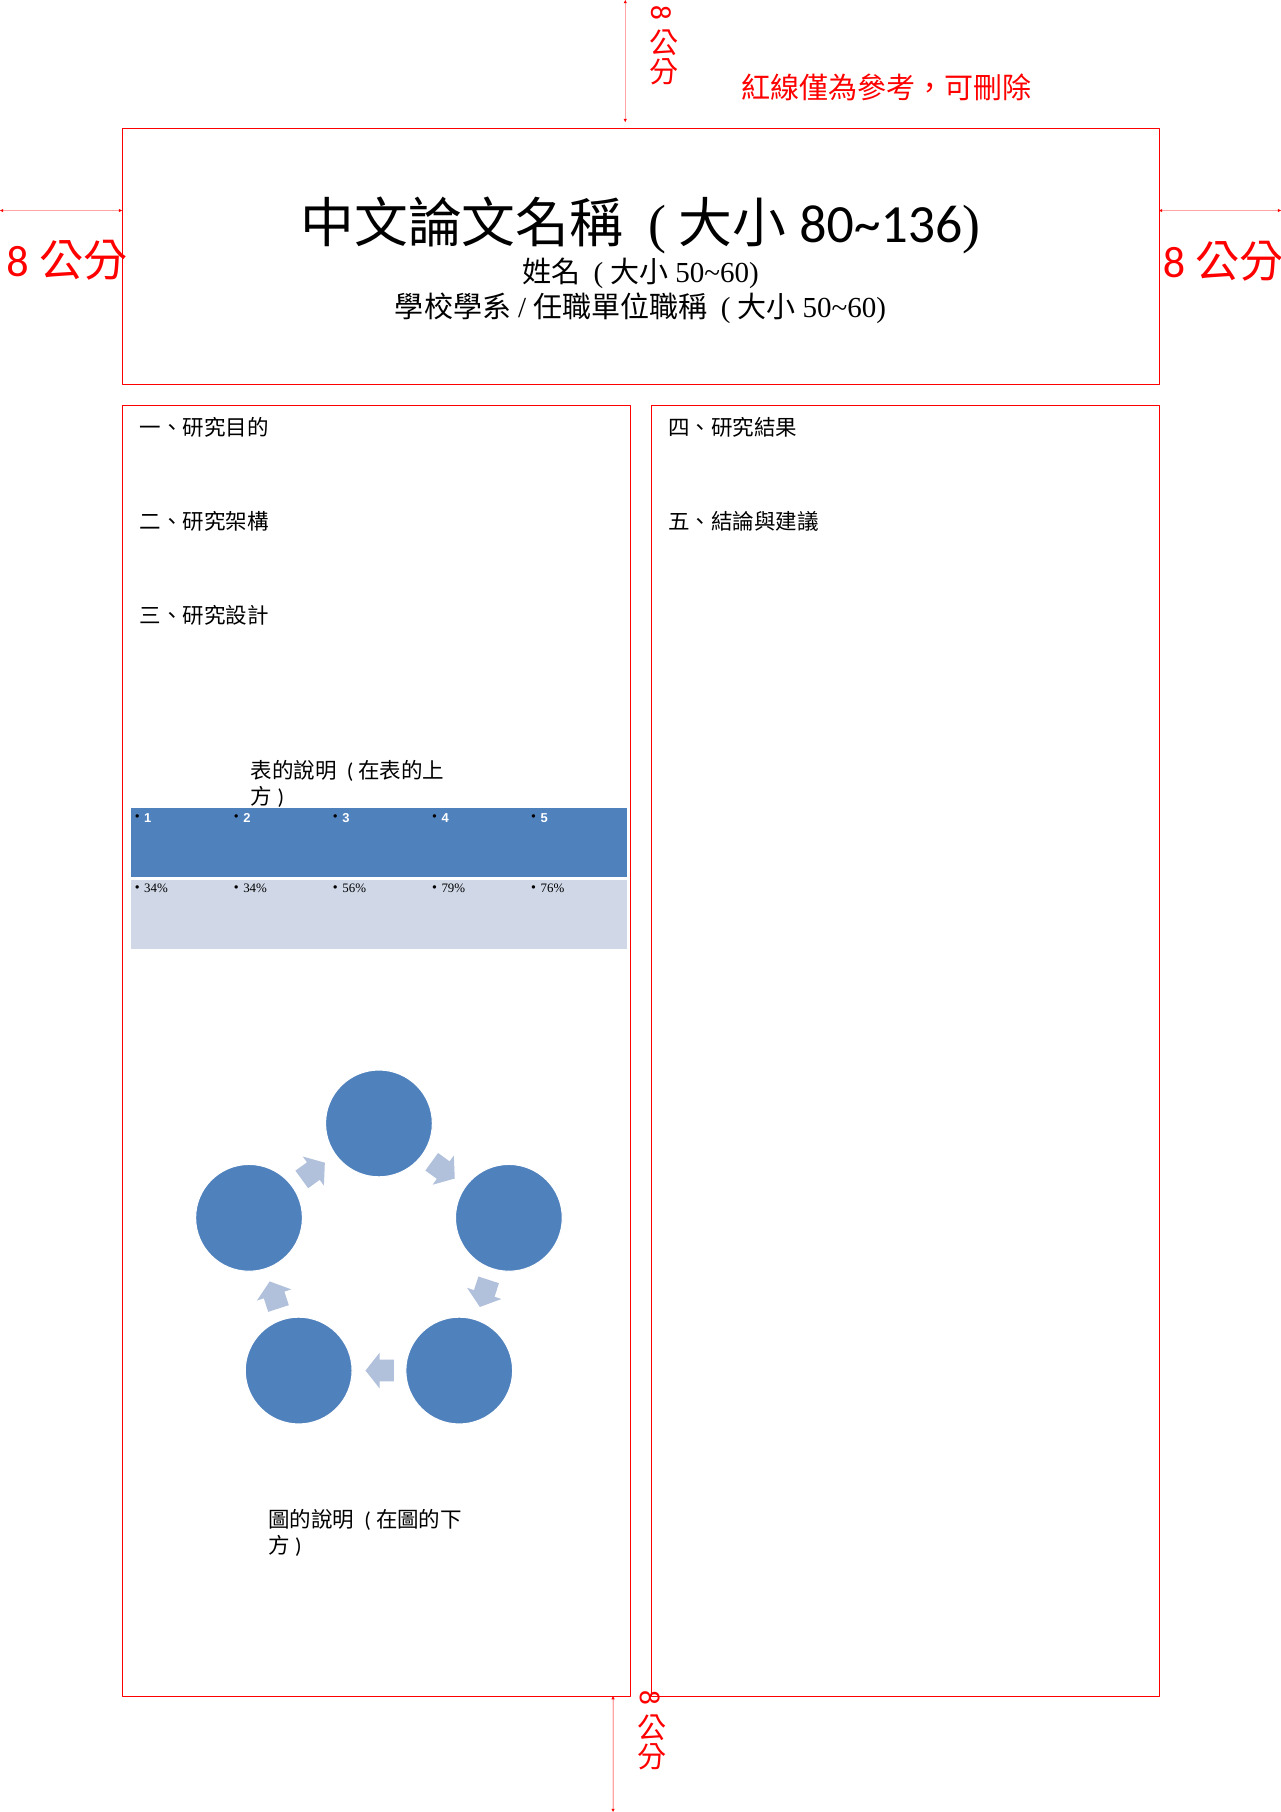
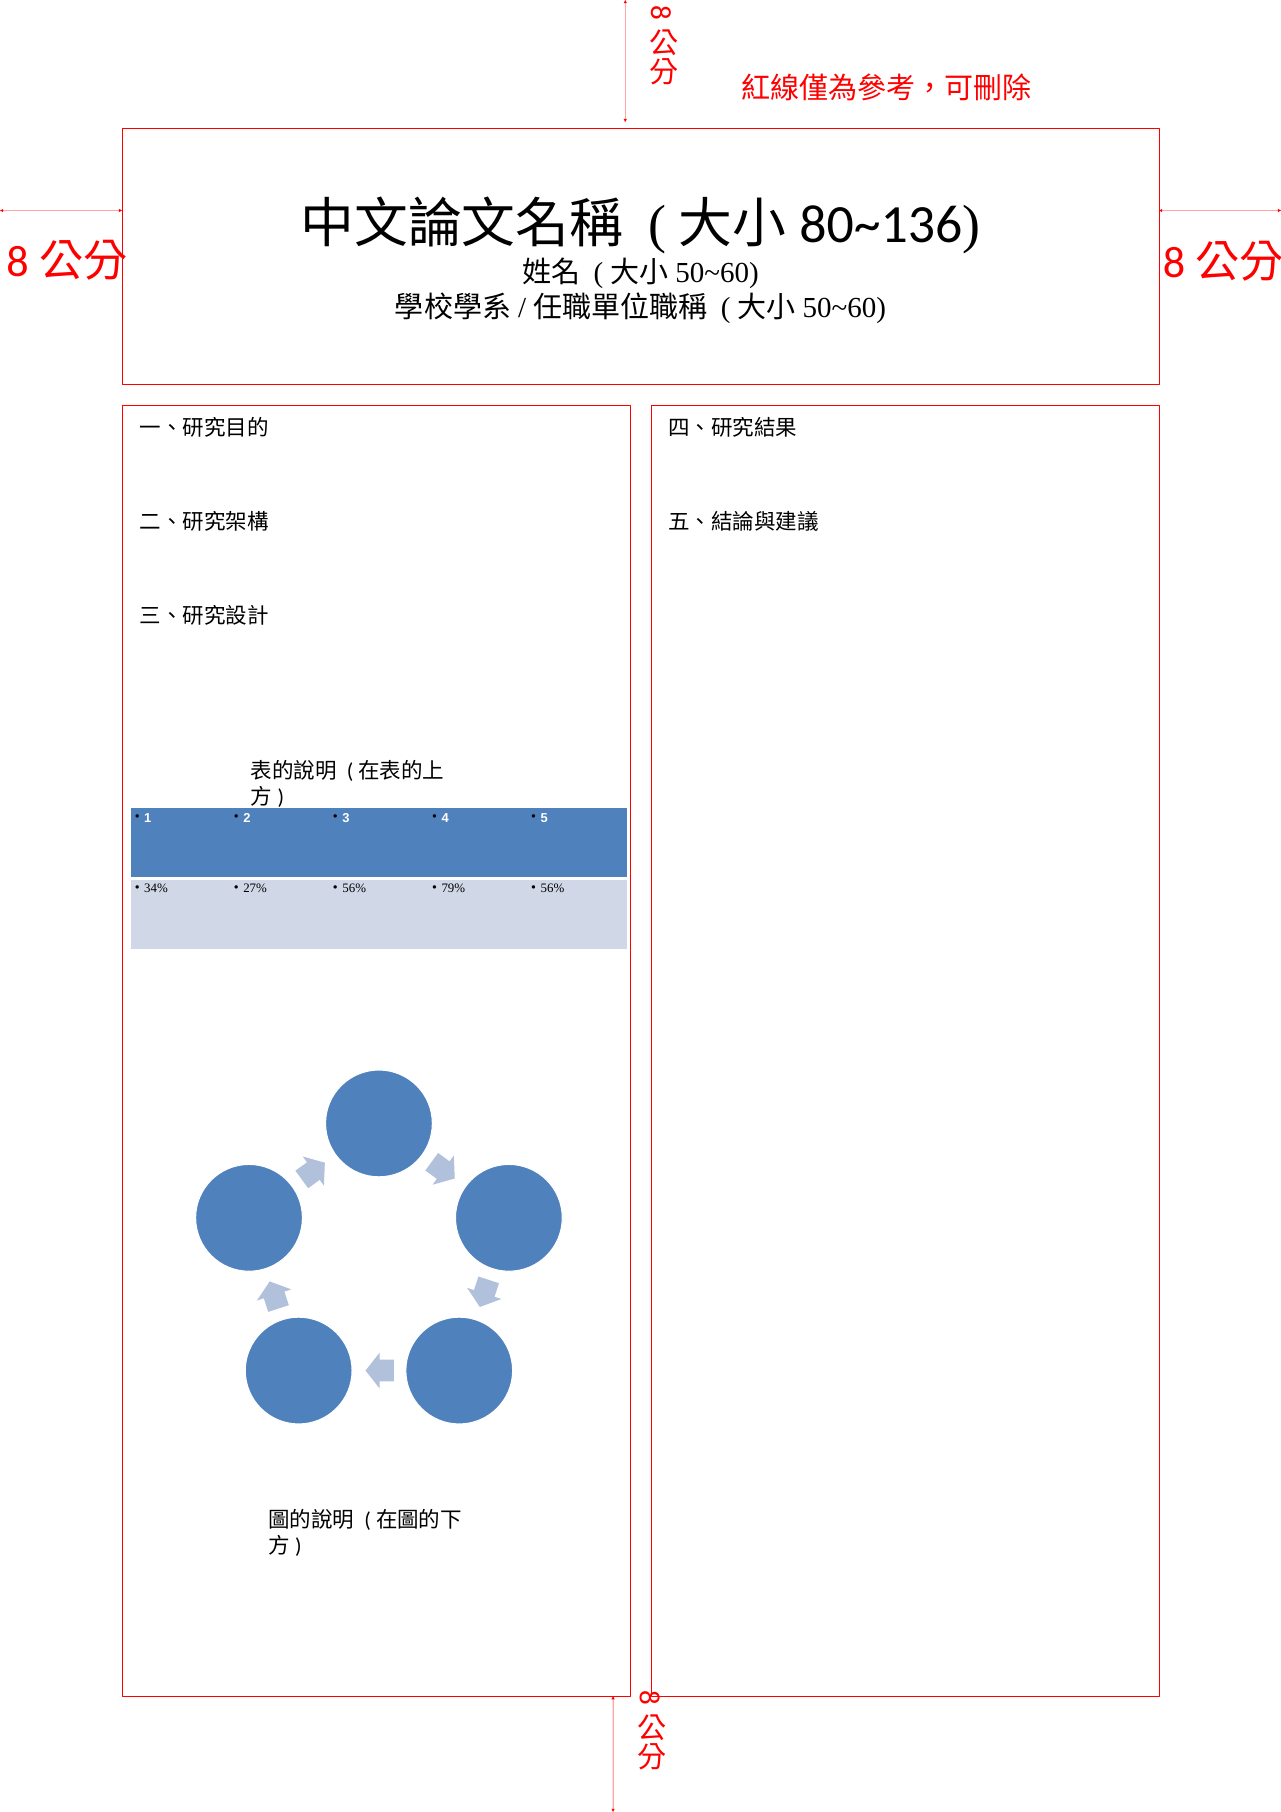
34% at (255, 888): 34% -> 27%
76% at (552, 888): 76% -> 56%
